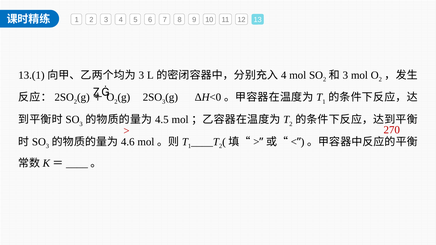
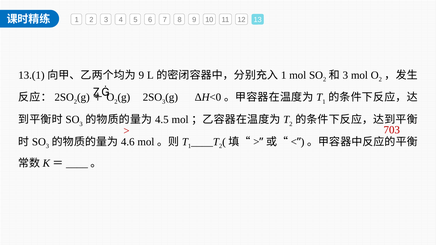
3 at (141, 75): 3 -> 9
4 at (284, 75): 4 -> 1
270: 270 -> 703
